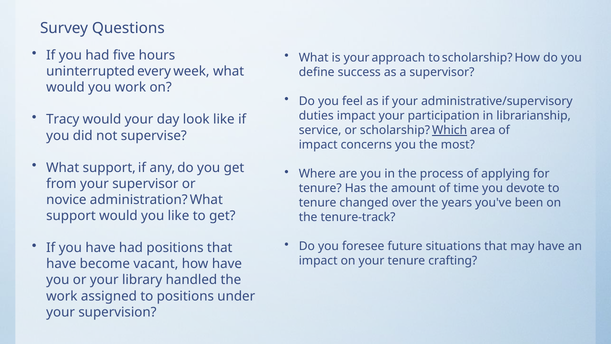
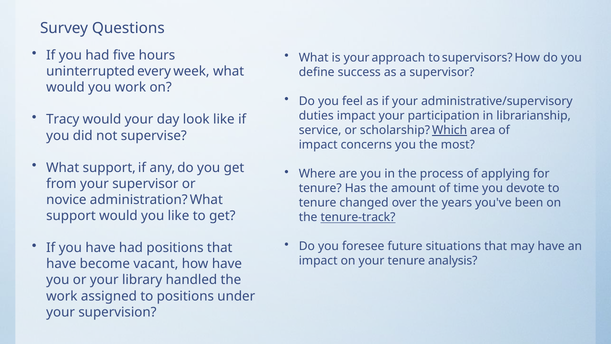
to scholarship: scholarship -> supervisors
tenure-track underline: none -> present
crafting: crafting -> analysis
